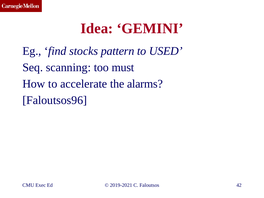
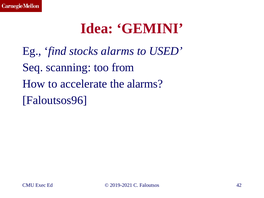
stocks pattern: pattern -> alarms
must: must -> from
